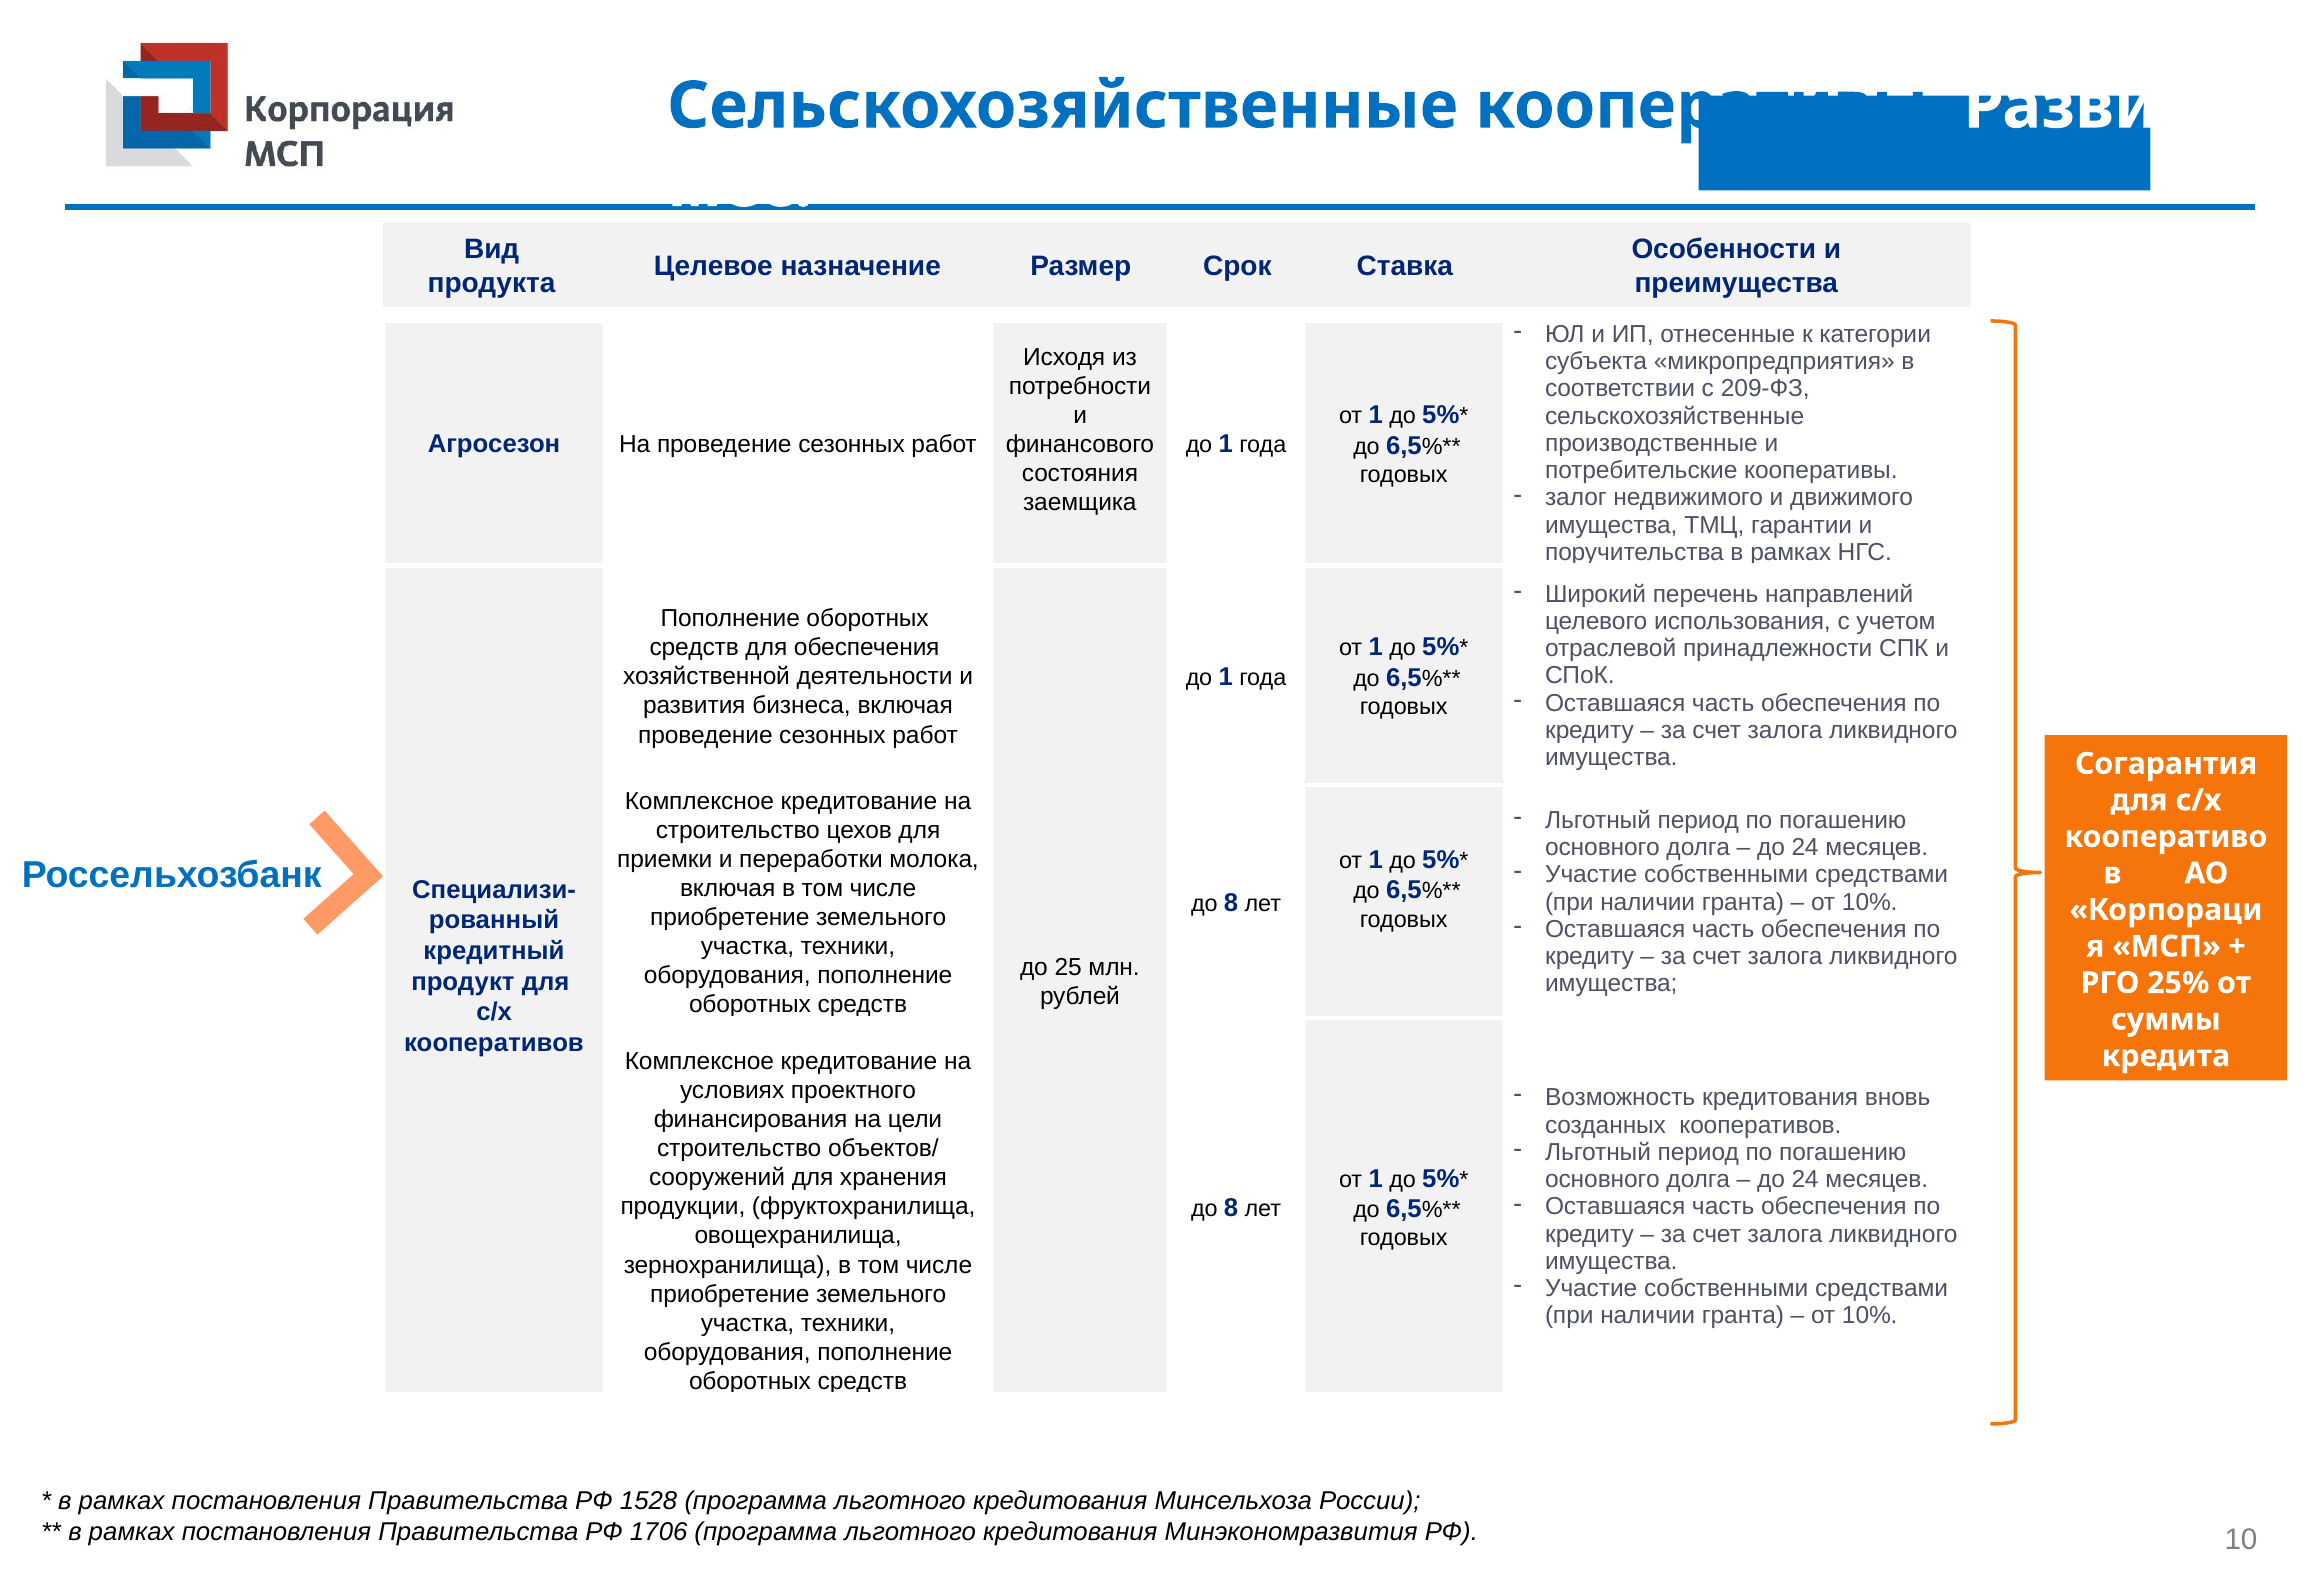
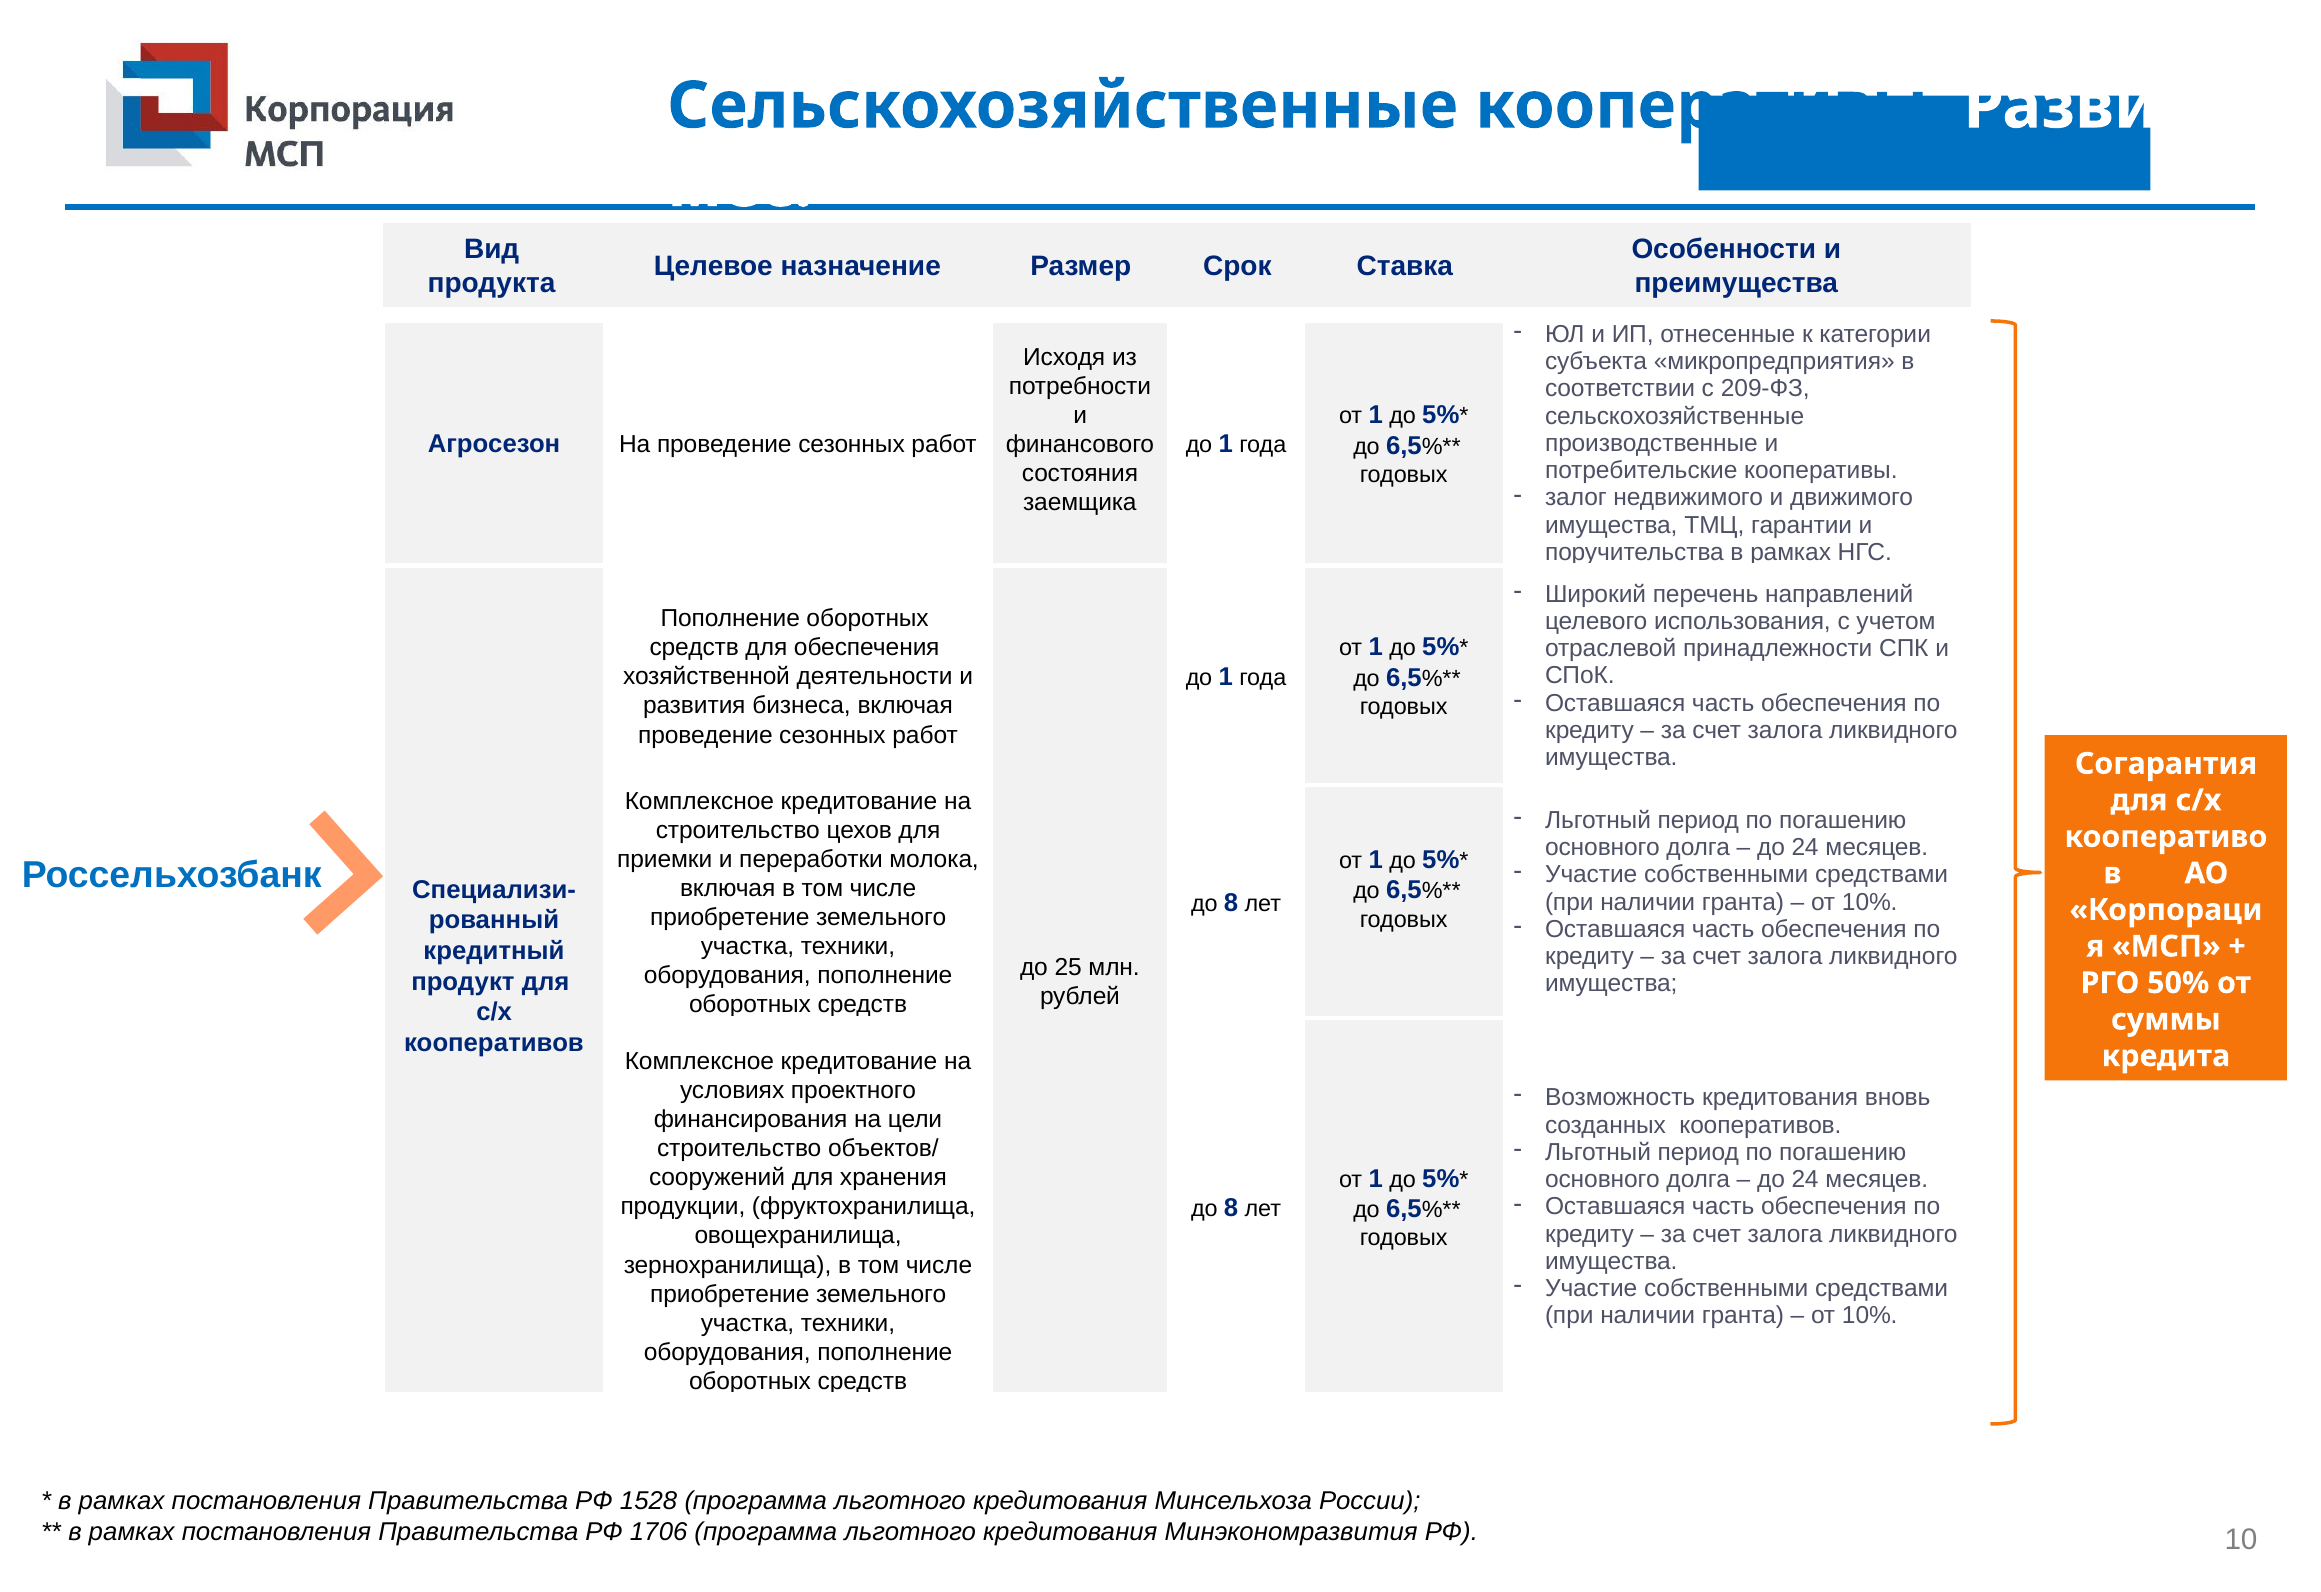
25%: 25% -> 50%
